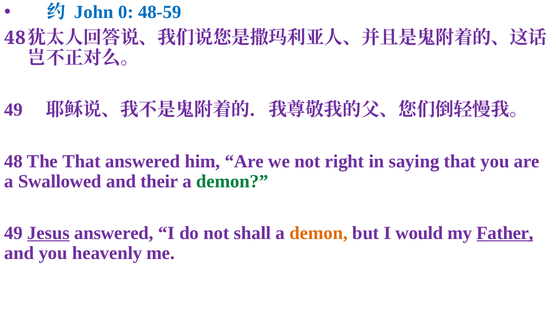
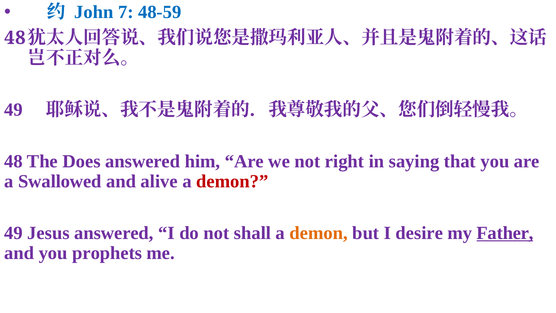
0: 0 -> 7
The That: That -> Does
their: their -> alive
demon at (232, 181) colour: green -> red
Jesus underline: present -> none
would: would -> desire
heavenly: heavenly -> prophets
